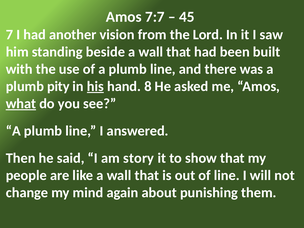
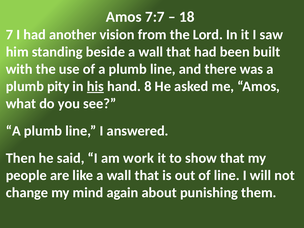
45: 45 -> 18
what underline: present -> none
story: story -> work
